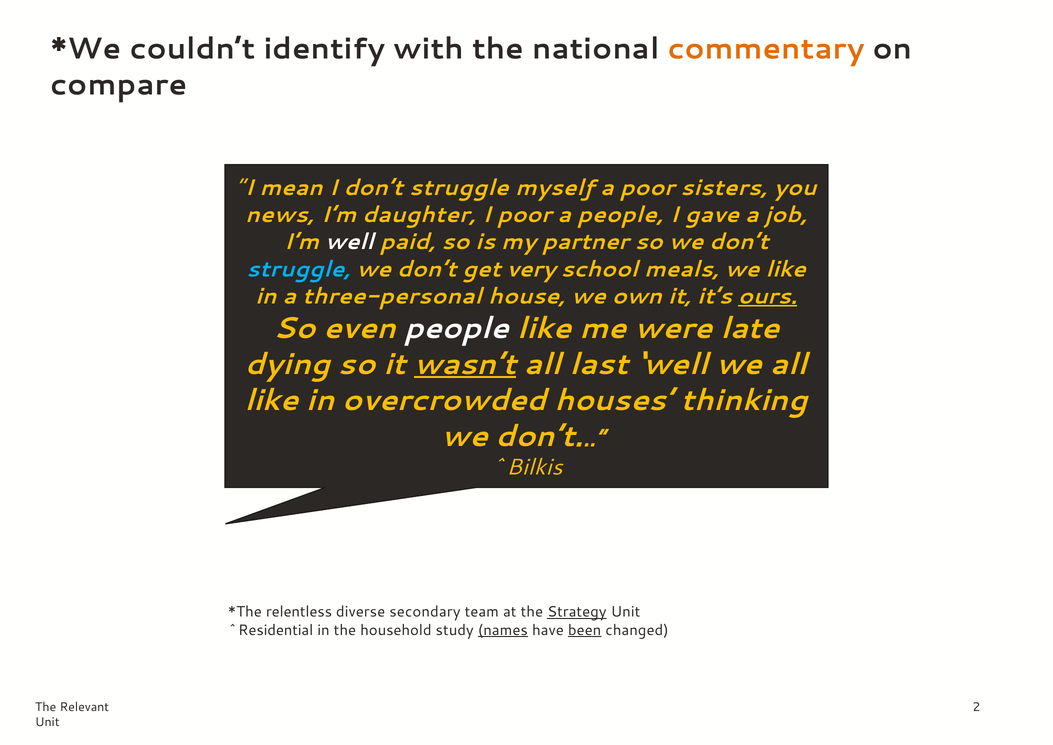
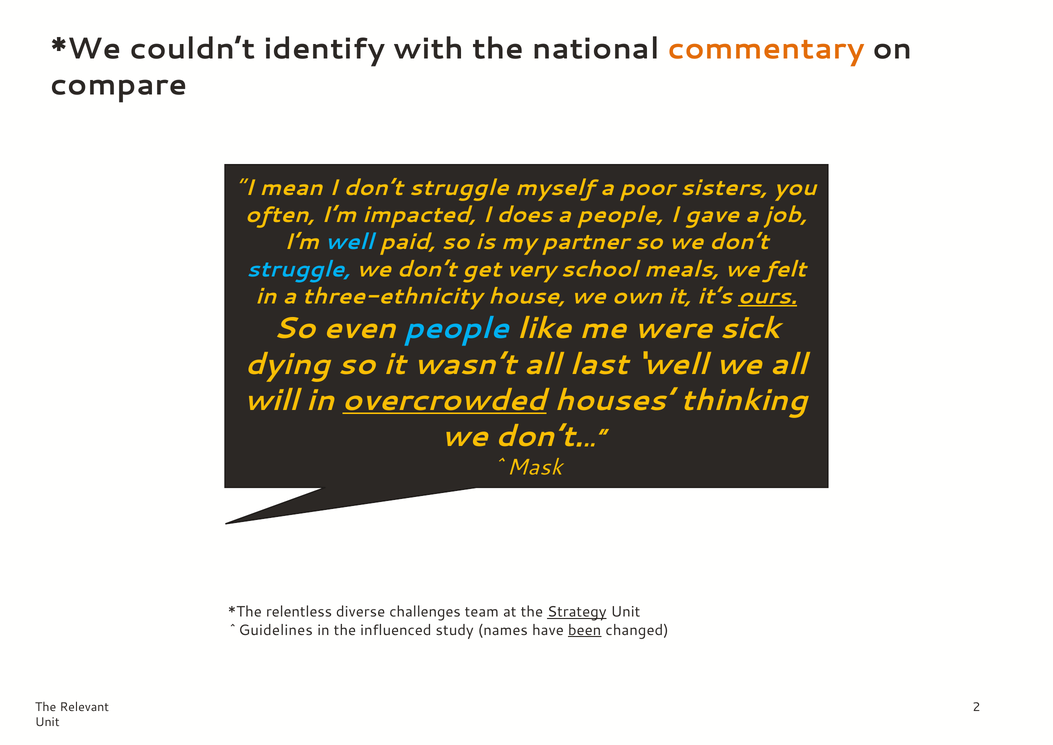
news: news -> often
daughter: daughter -> impacted
I poor: poor -> does
well at (349, 242) colour: white -> light blue
we like: like -> felt
three-personal: three-personal -> three-ethnicity
people at (457, 328) colour: white -> light blue
late: late -> sick
wasn’t underline: present -> none
like at (272, 400): like -> will
overcrowded underline: none -> present
^Bilkis: ^Bilkis -> ^Mask
secondary: secondary -> challenges
^Residential: ^Residential -> ^Guidelines
household: household -> influenced
names underline: present -> none
